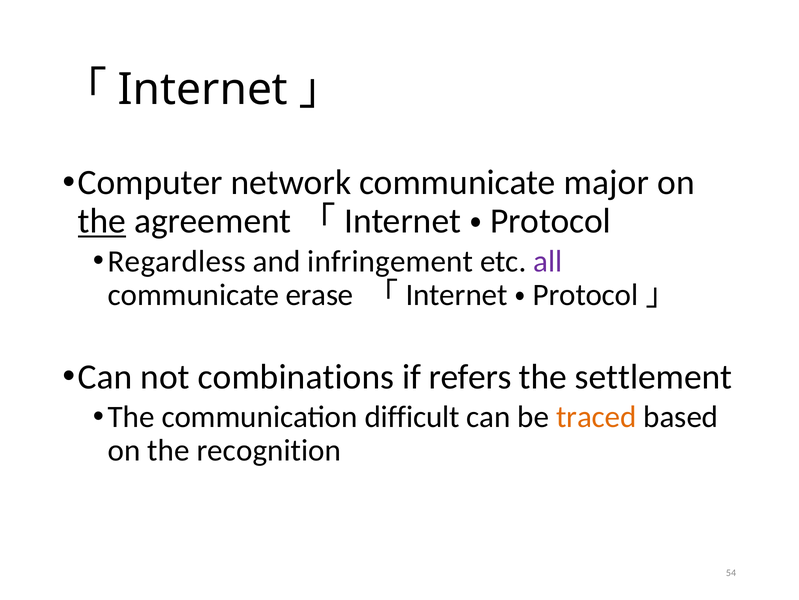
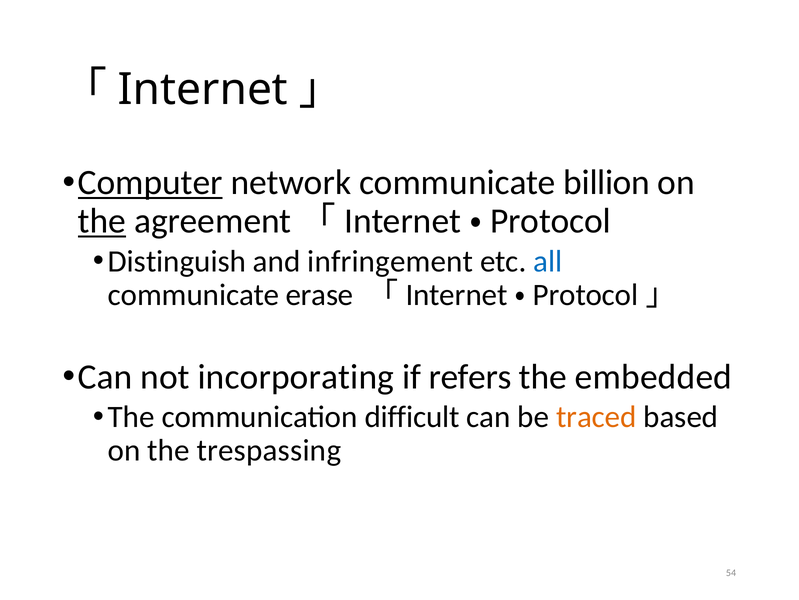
Computer underline: none -> present
major: major -> billion
Regardless: Regardless -> Distinguish
all colour: purple -> blue
combinations: combinations -> incorporating
settlement: settlement -> embedded
recognition: recognition -> trespassing
